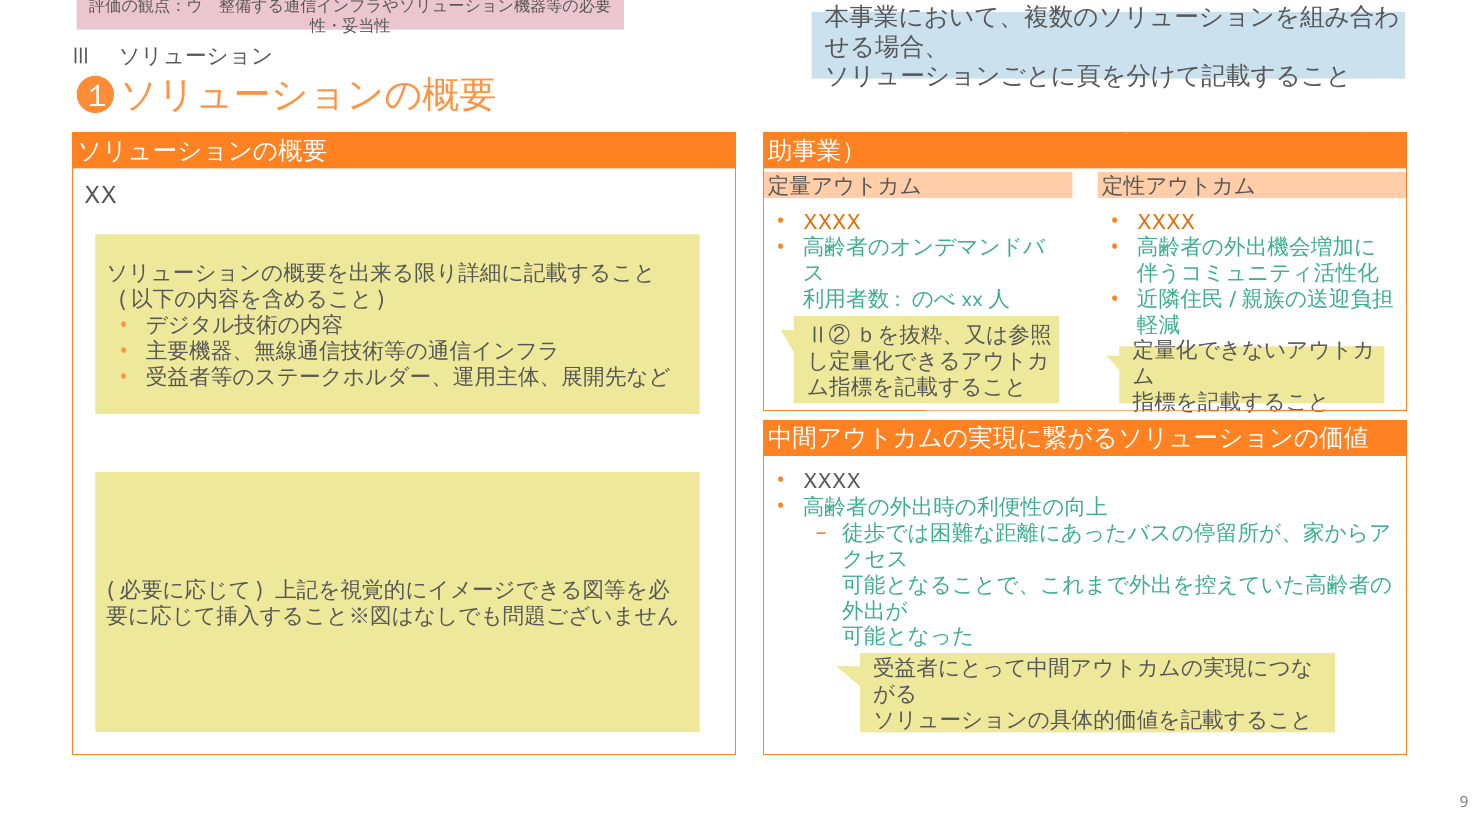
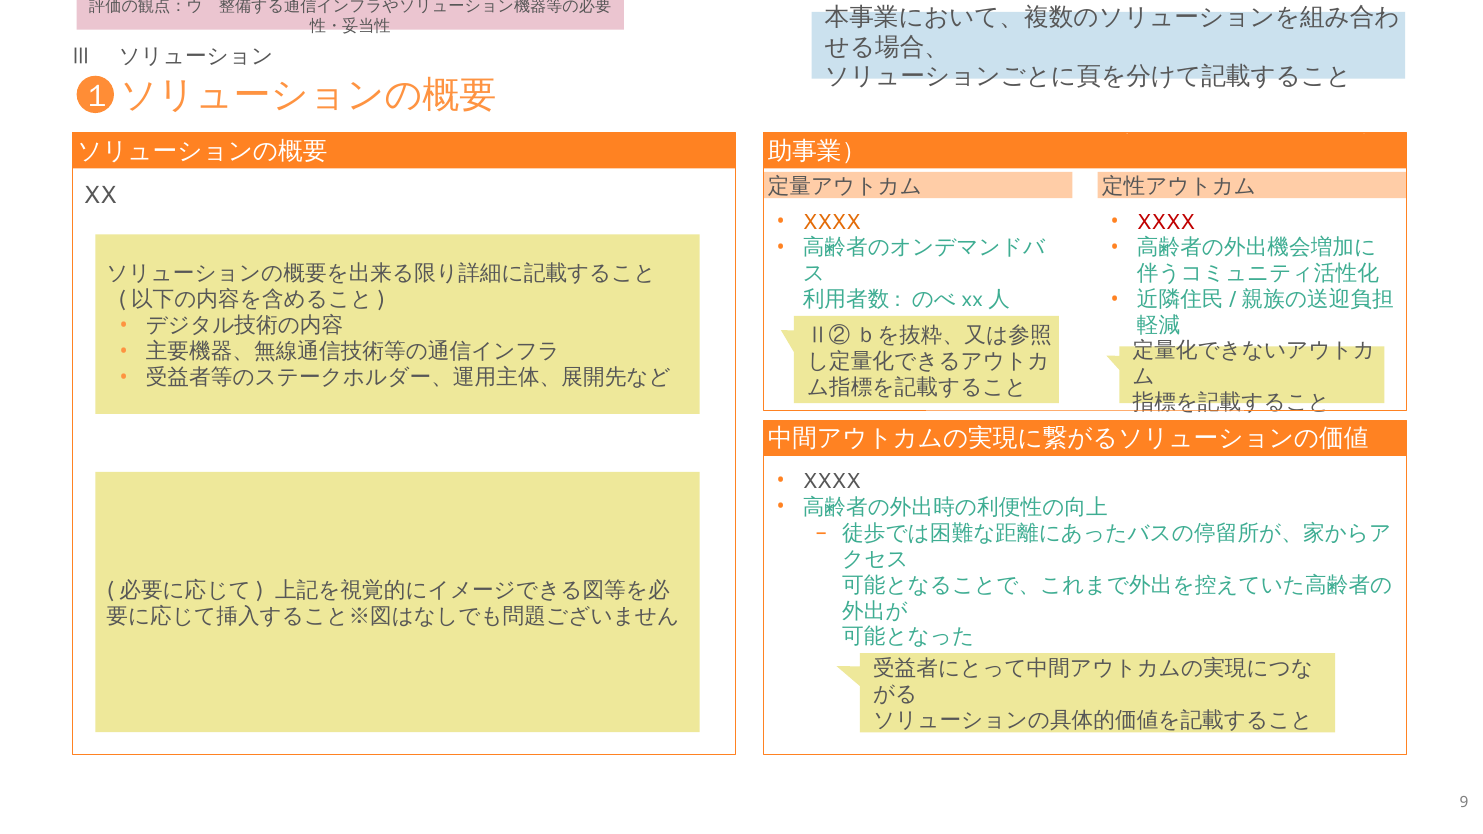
XXXX at (1166, 222) colour: orange -> red
